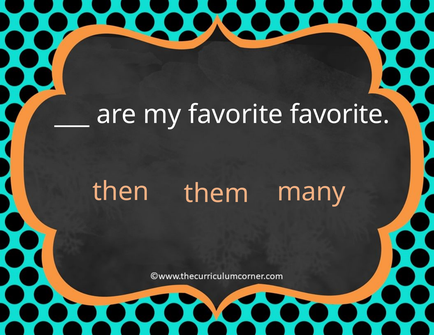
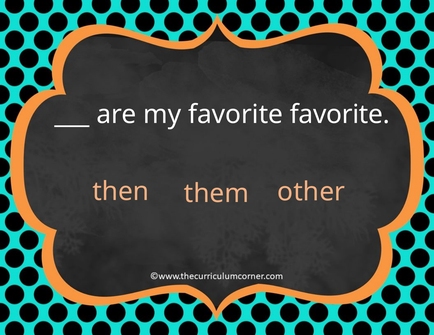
many: many -> other
